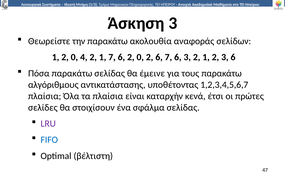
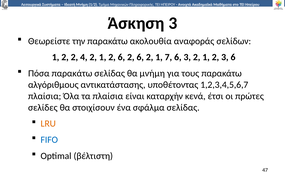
1 2 0: 0 -> 2
4 2 1 7: 7 -> 2
6 2 0: 0 -> 6
6 at (159, 57): 6 -> 1
θα έμεινε: έμεινε -> μνήμη
LRU colour: purple -> orange
